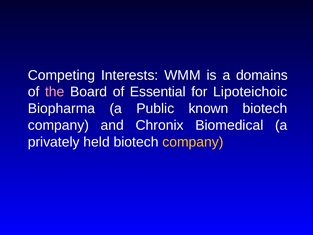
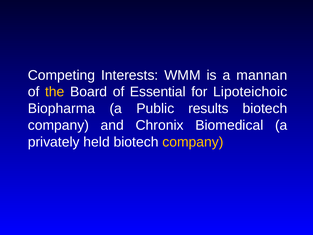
domains: domains -> mannan
the colour: pink -> yellow
known: known -> results
